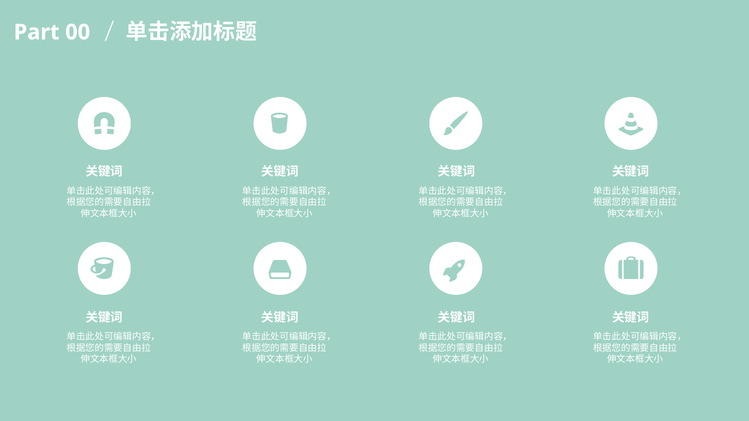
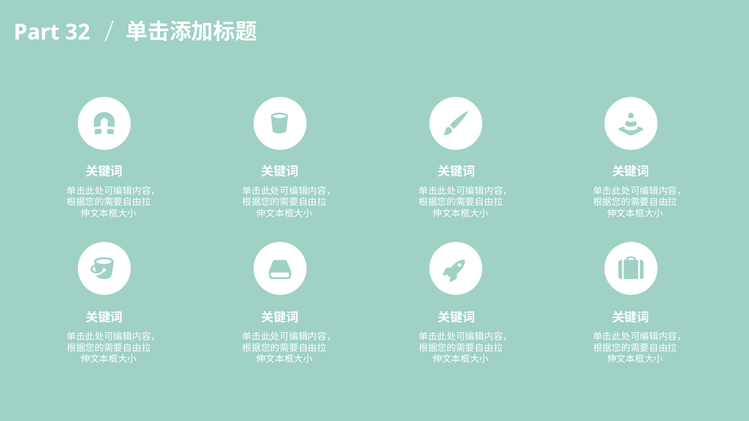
00: 00 -> 32
